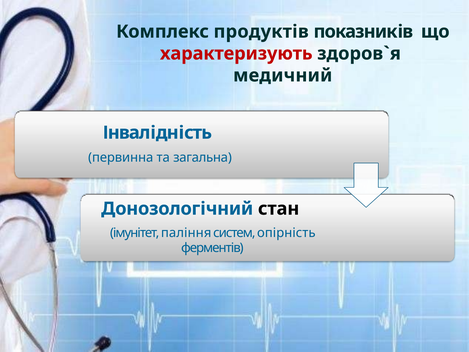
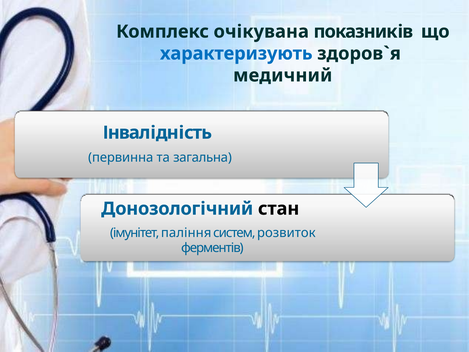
продуктів: продуктів -> очікувана
характеризують colour: red -> blue
опірність: опірність -> розвиток
